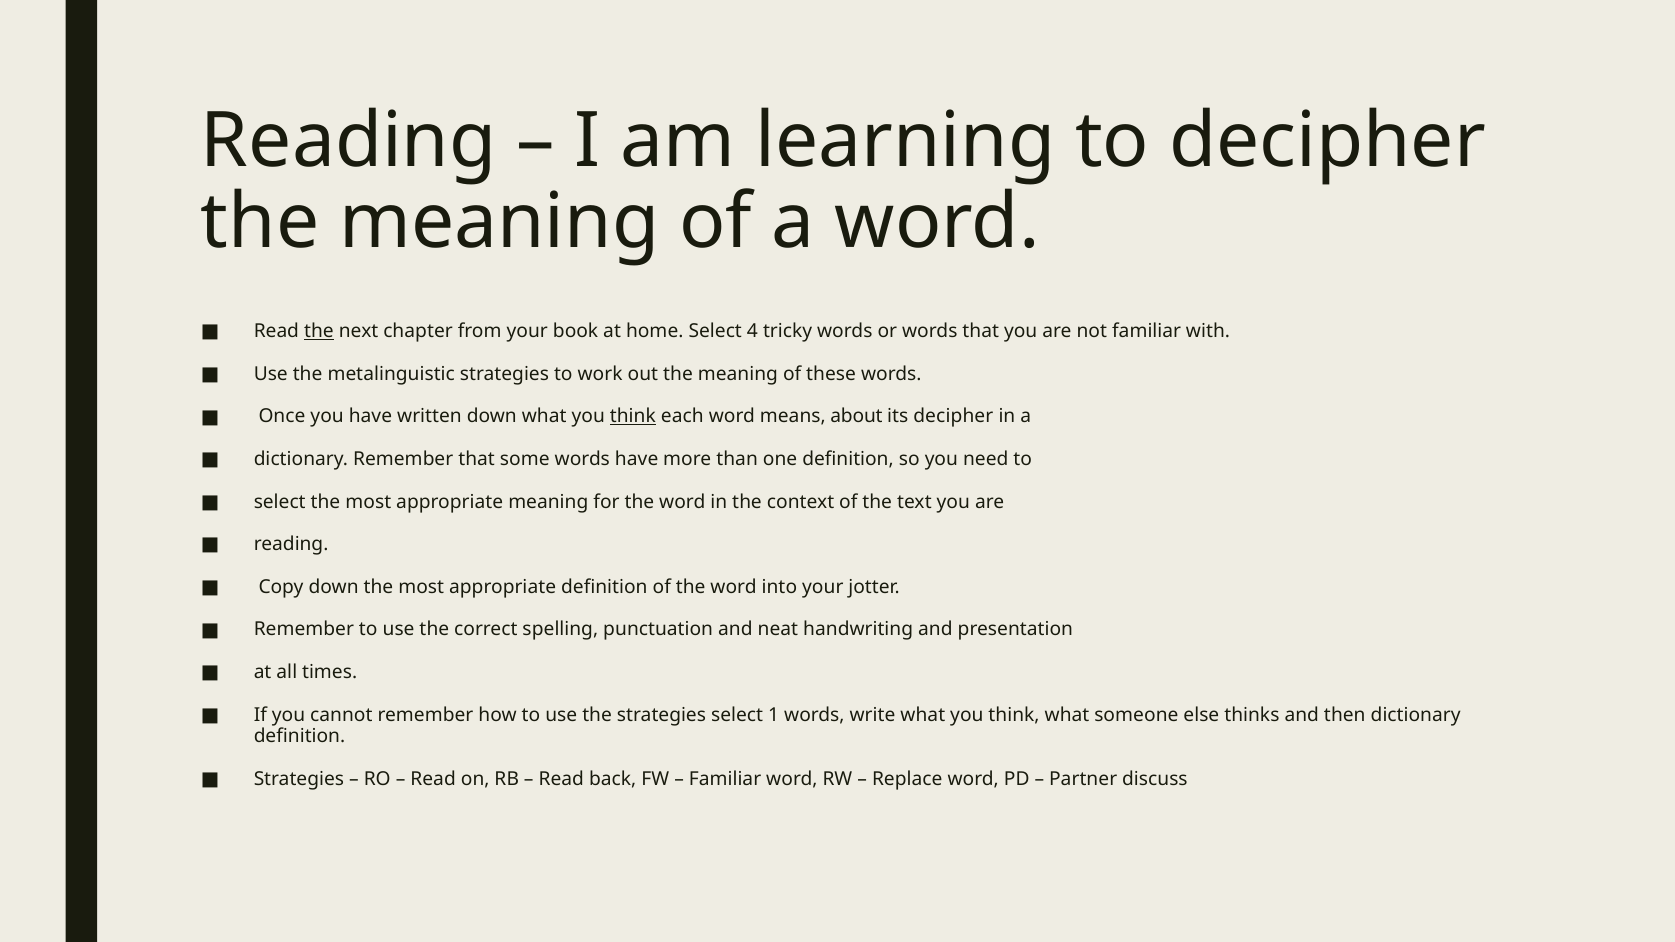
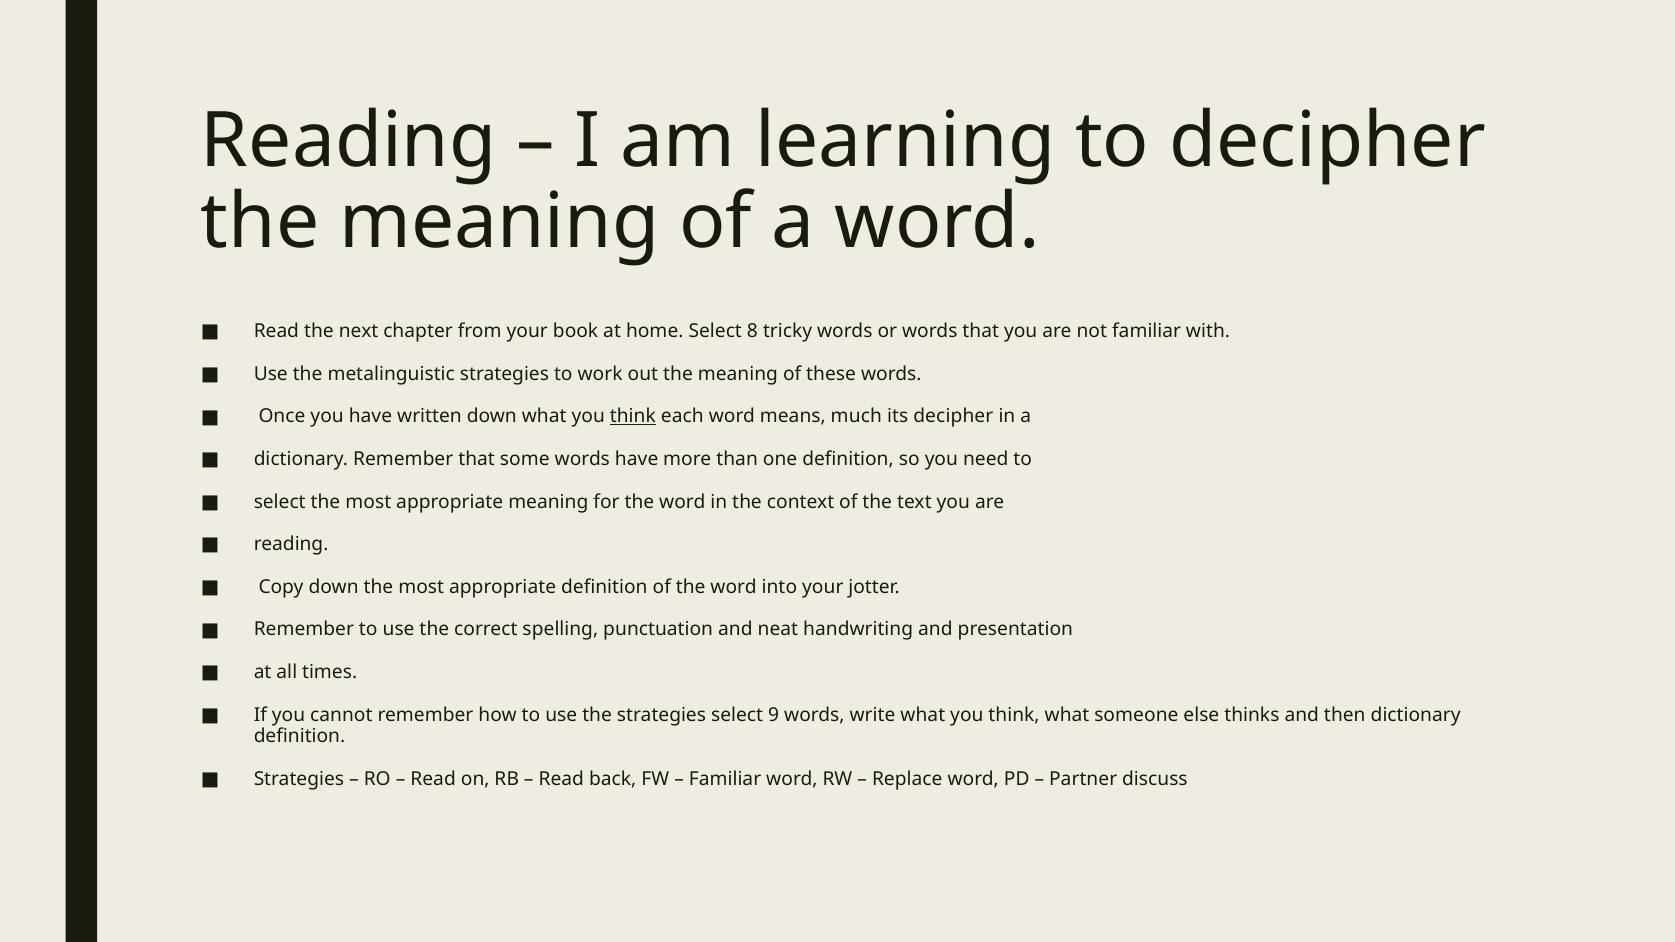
the at (319, 331) underline: present -> none
4: 4 -> 8
about: about -> much
1: 1 -> 9
